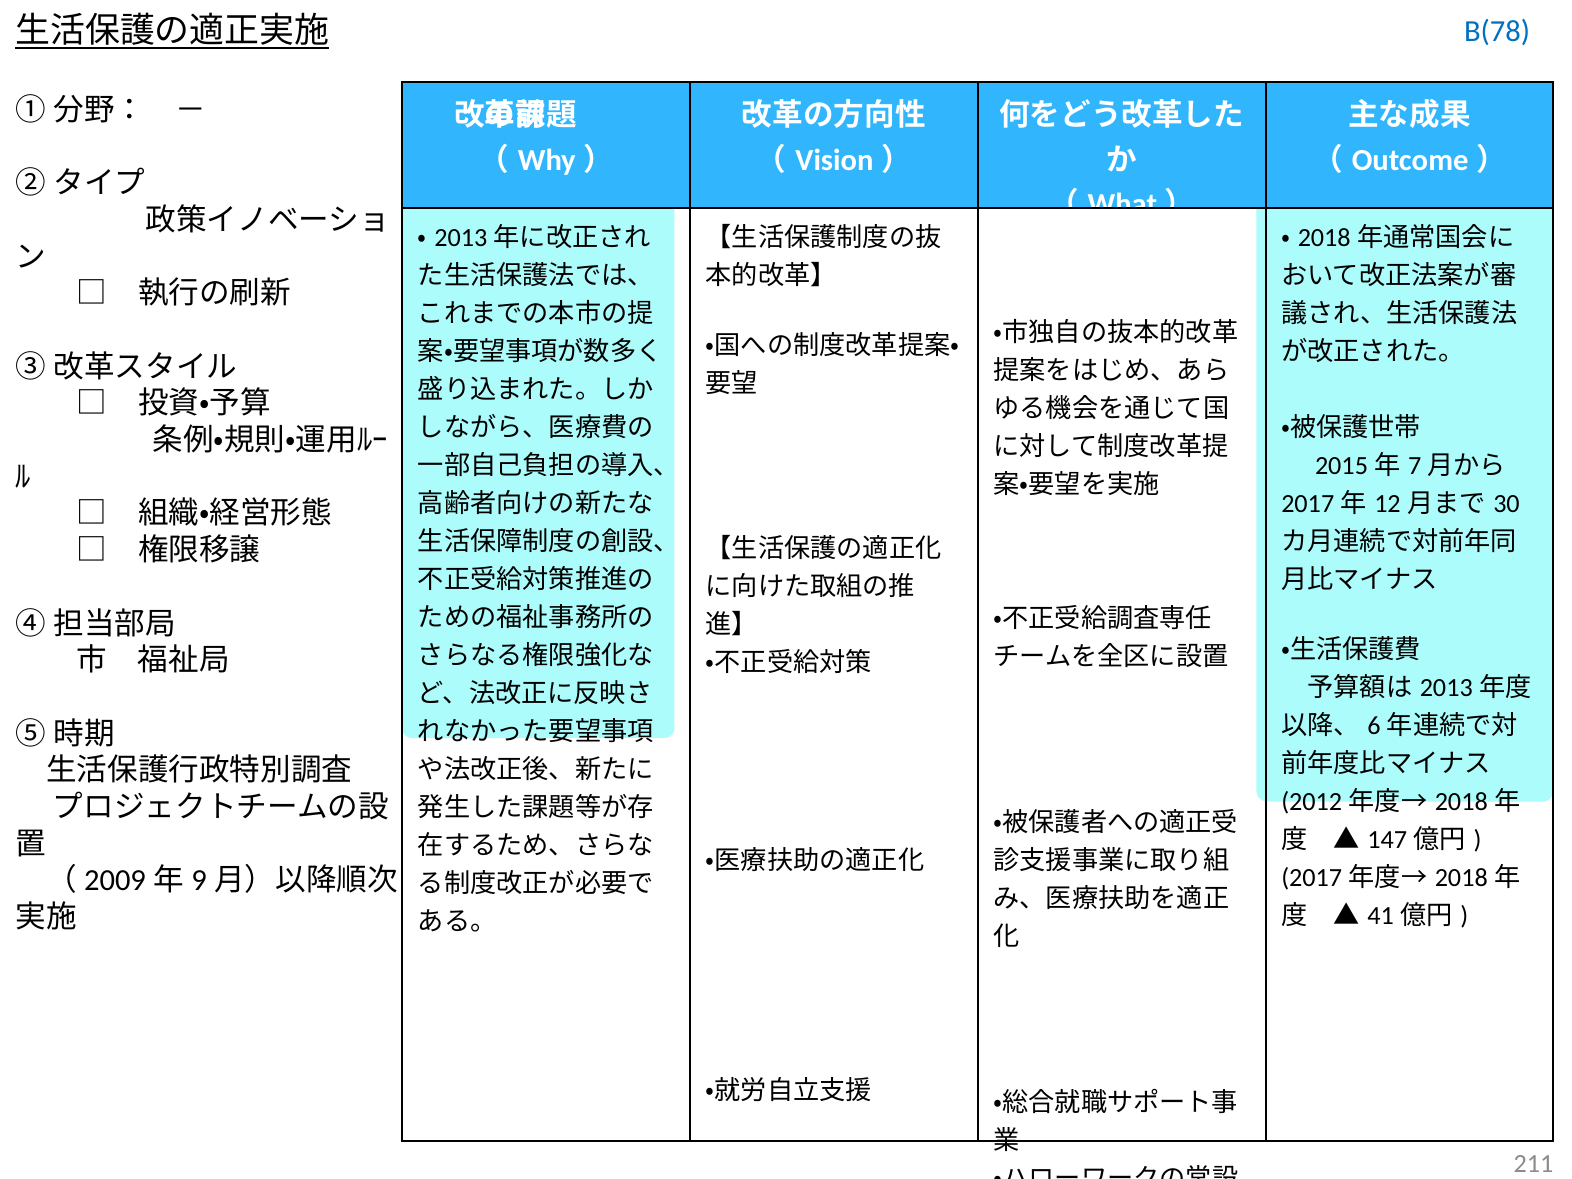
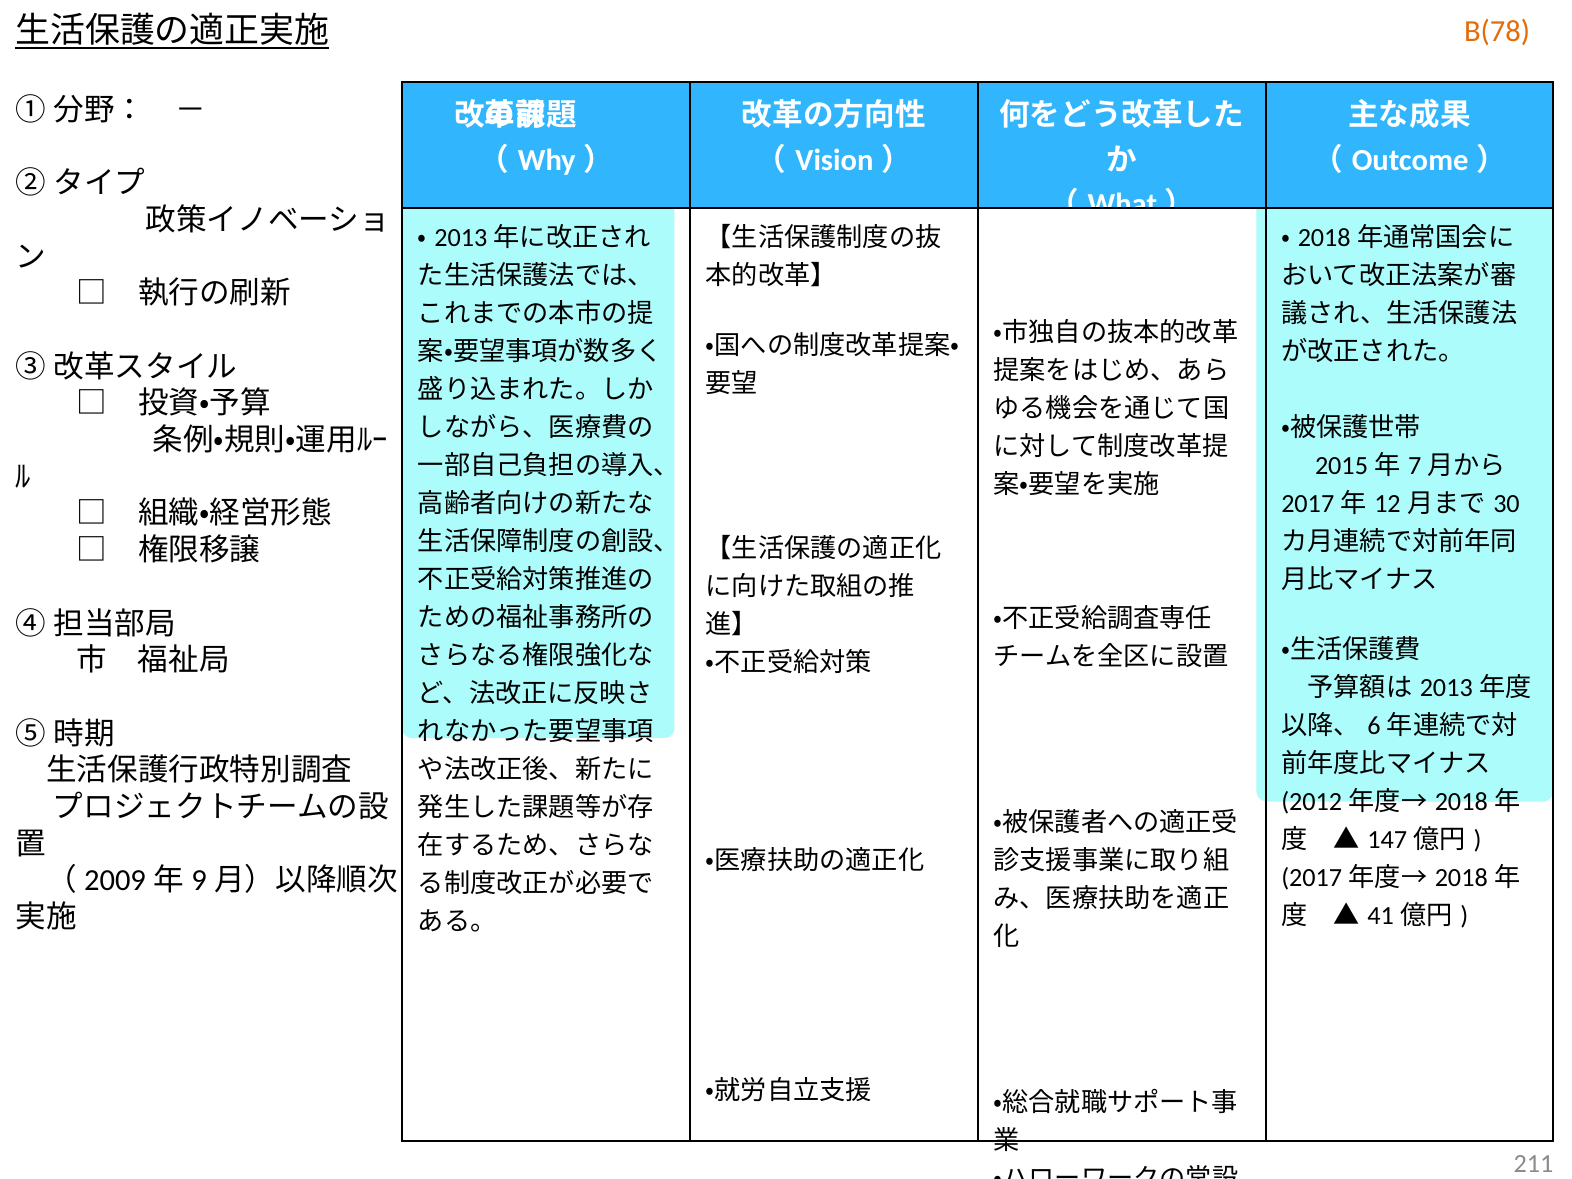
B(78 colour: blue -> orange
